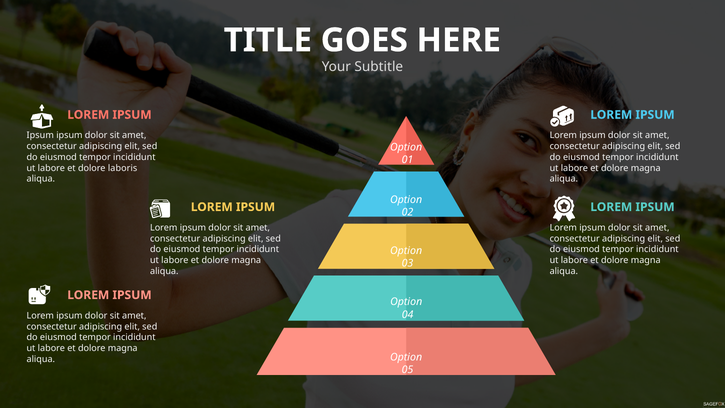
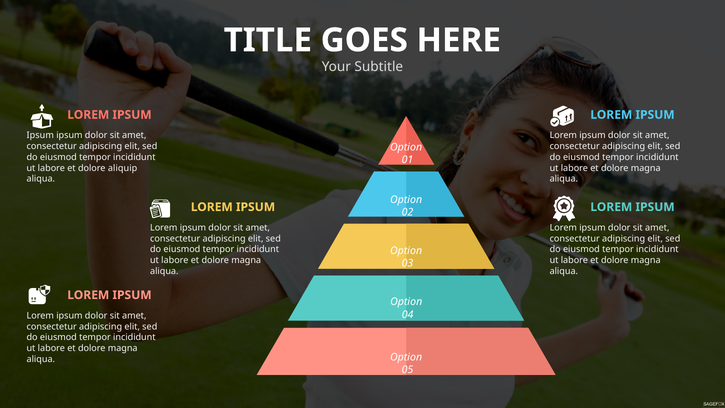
laboris: laboris -> aliquip
